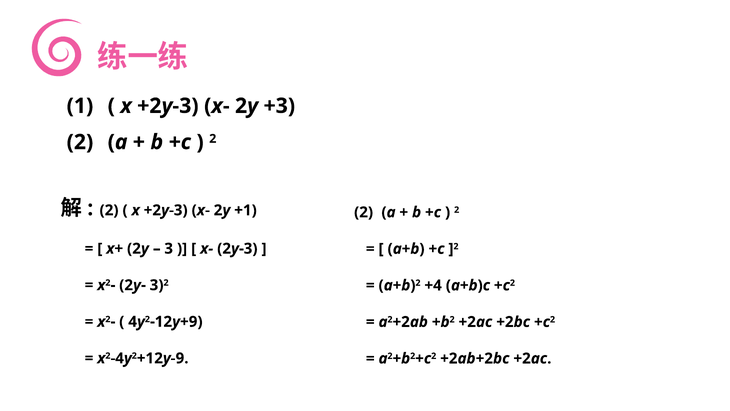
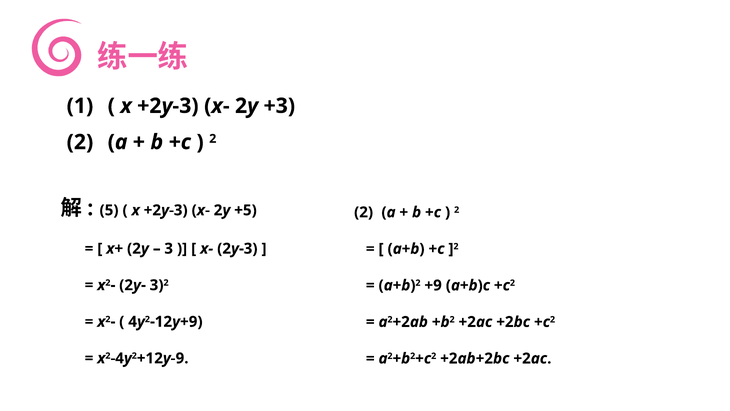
2 at (109, 210): 2 -> 5
+1: +1 -> +5
+4: +4 -> +9
